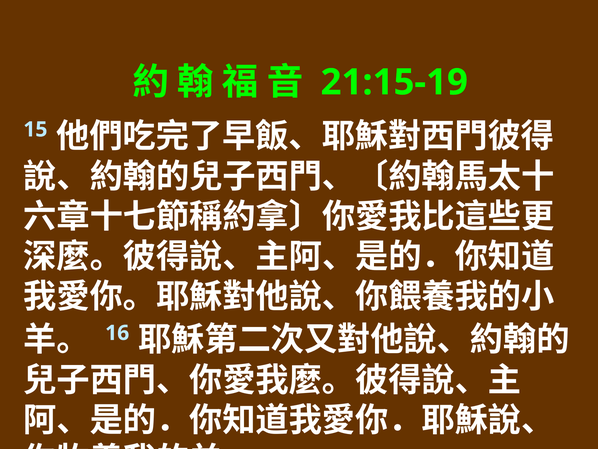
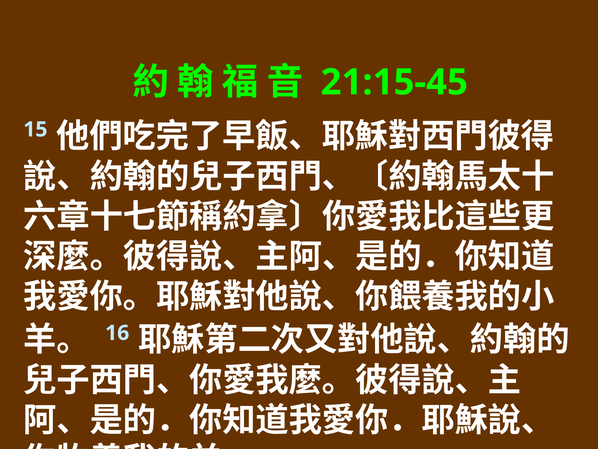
21:15-19: 21:15-19 -> 21:15-45
